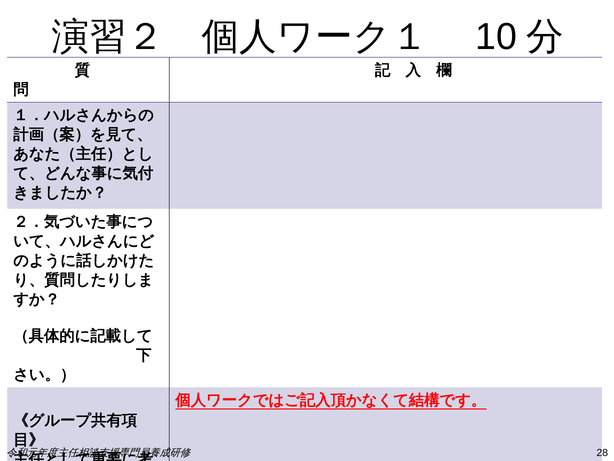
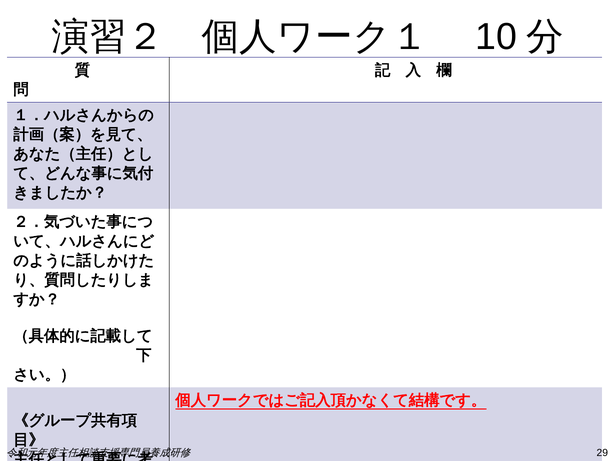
28: 28 -> 29
